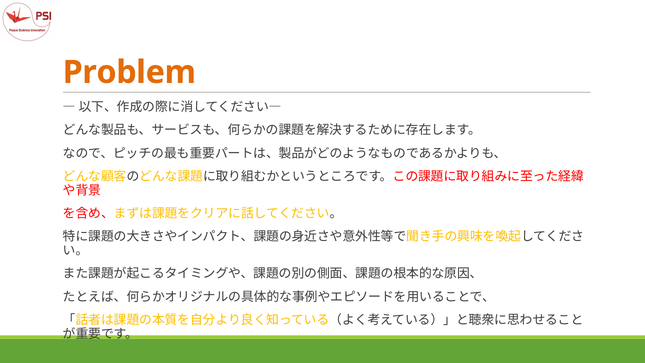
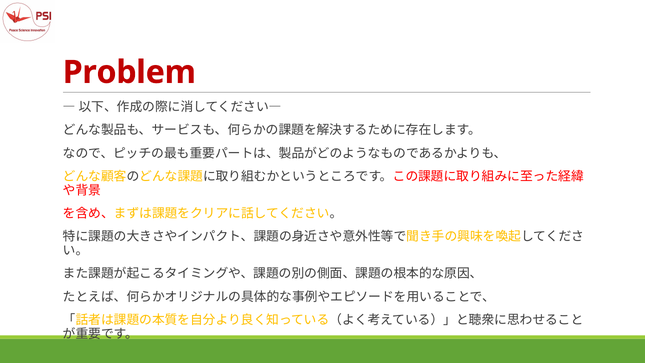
Problem colour: orange -> red
